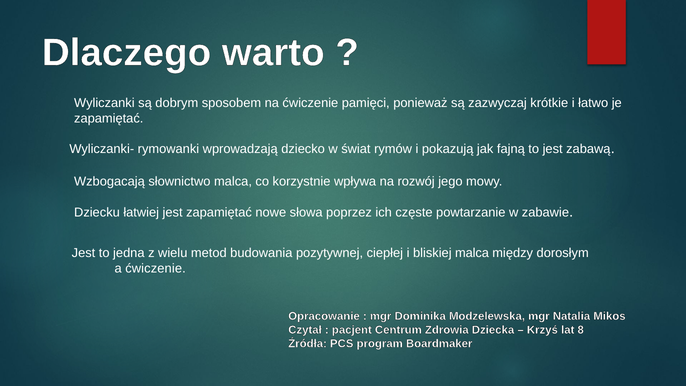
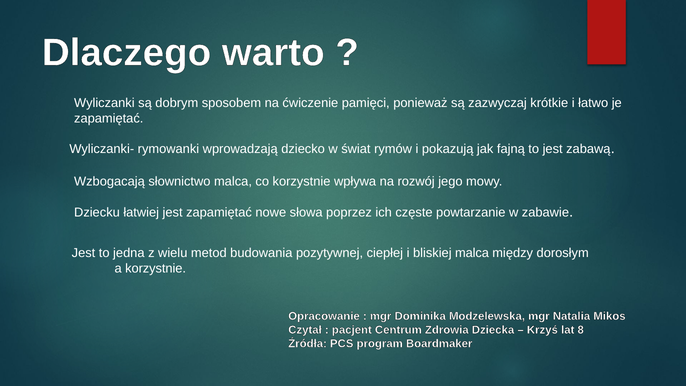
a ćwiczenie: ćwiczenie -> korzystnie
